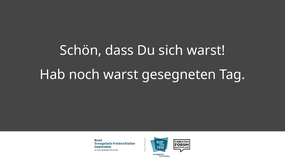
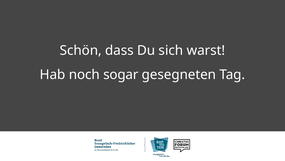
noch warst: warst -> sogar
